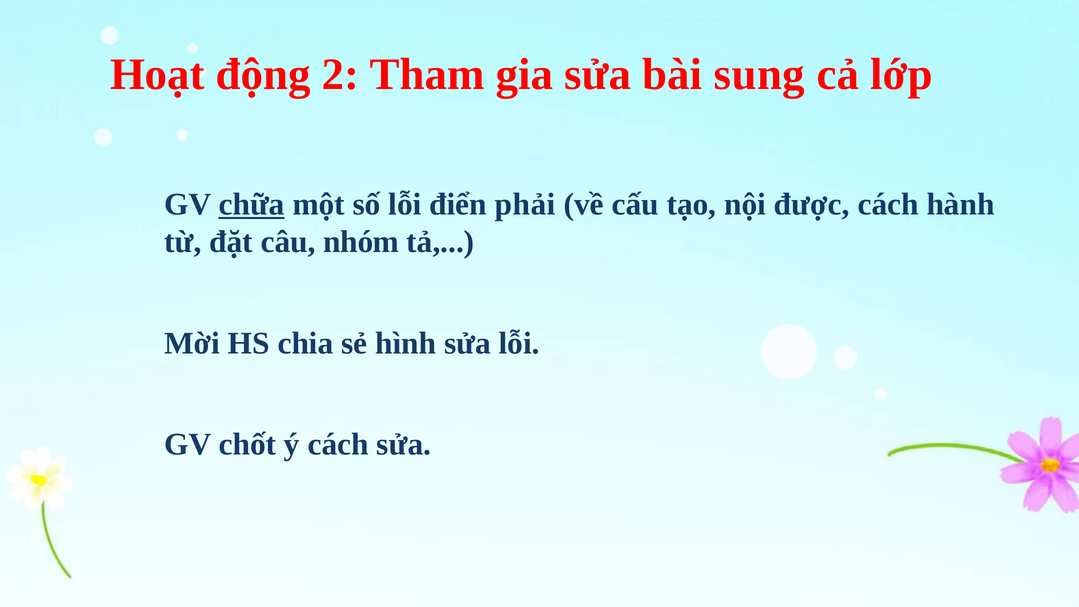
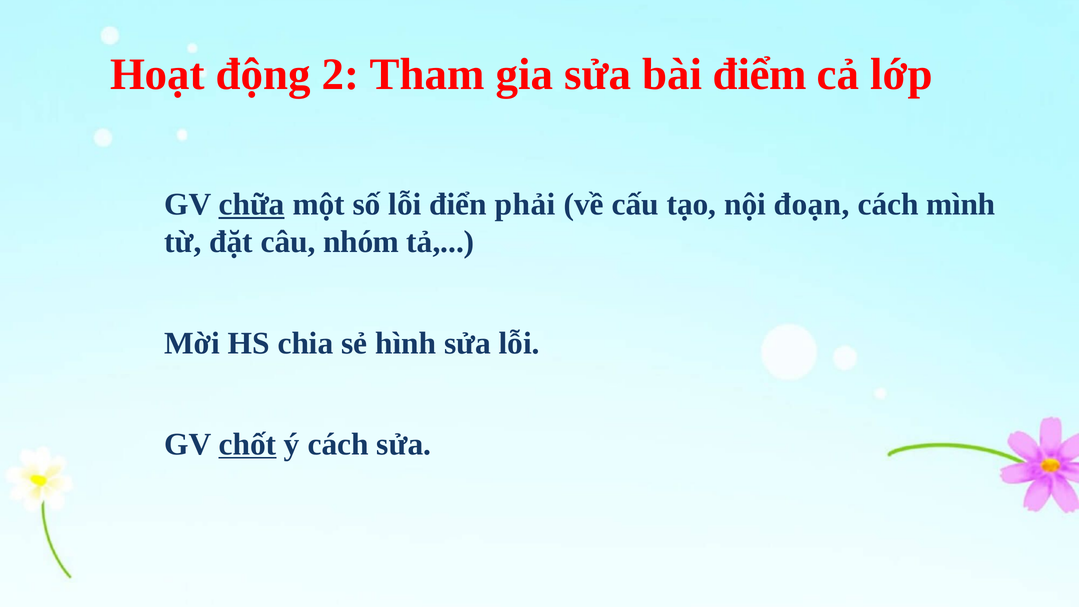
sung: sung -> điểm
được: được -> đoạn
hành: hành -> mình
chốt underline: none -> present
